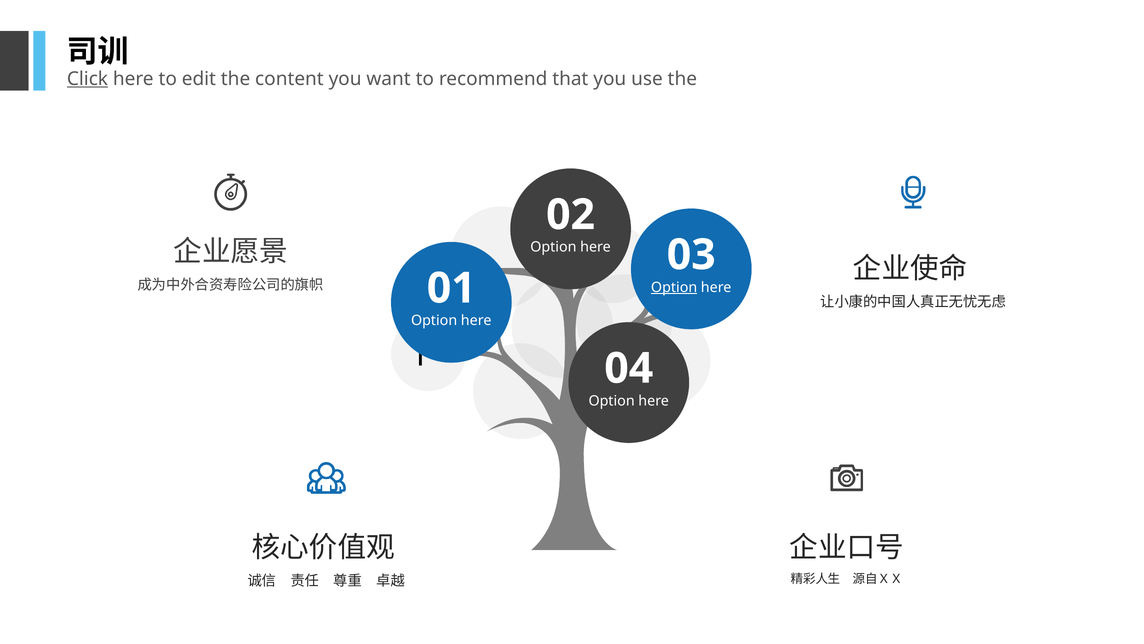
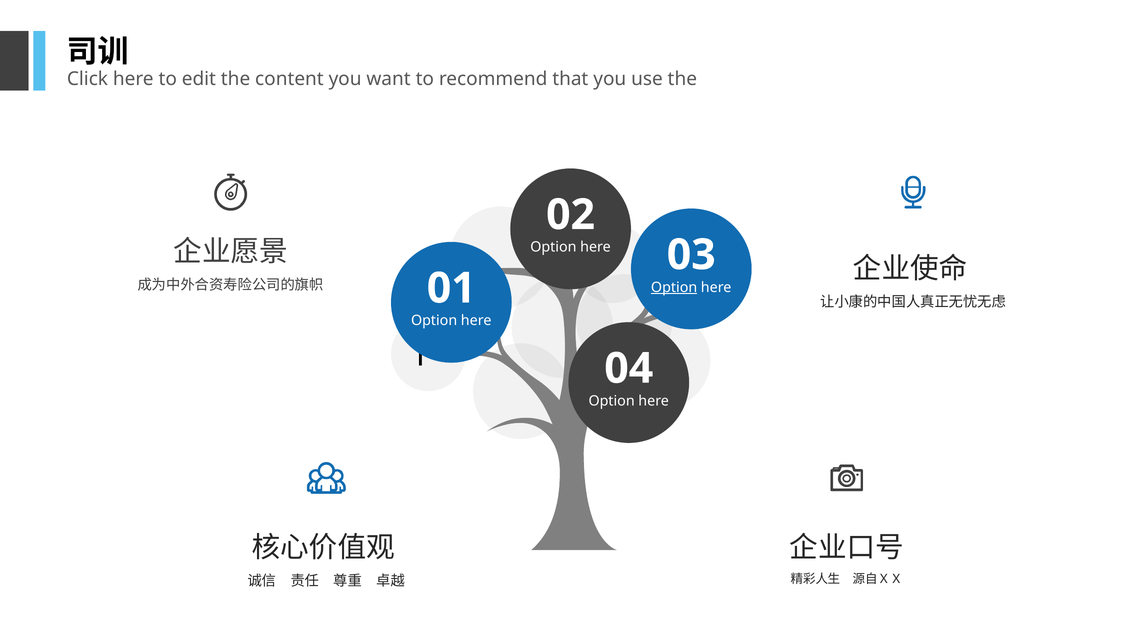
Click underline: present -> none
